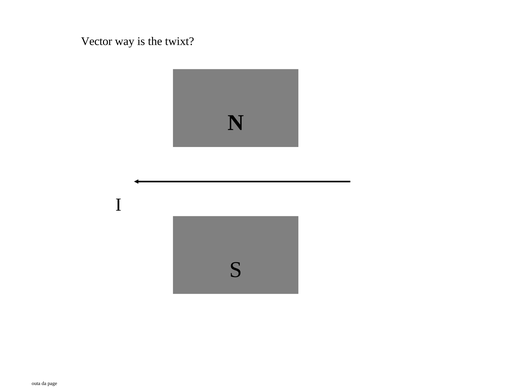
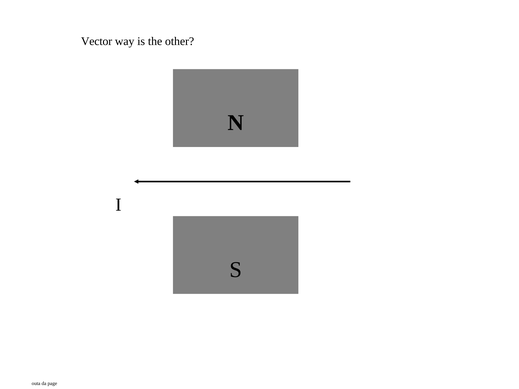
twixt: twixt -> other
